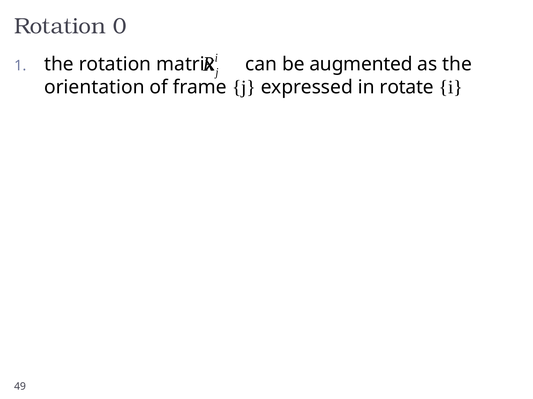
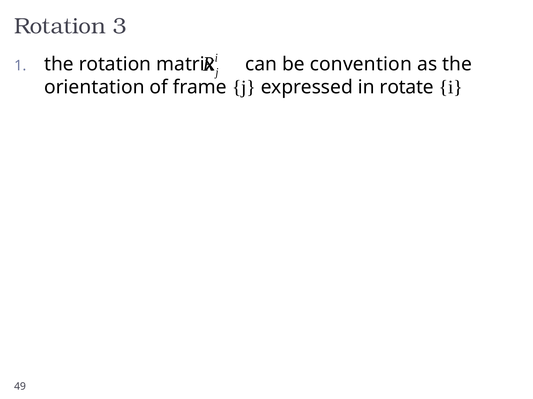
0: 0 -> 3
augmented: augmented -> convention
